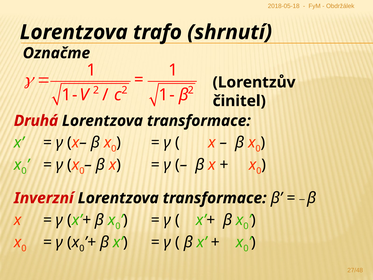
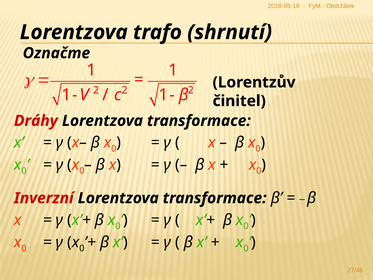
Druhá: Druhá -> Dráhy
